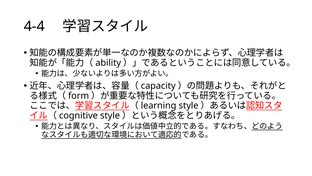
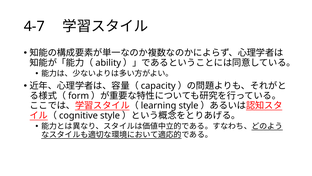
4-4: 4-4 -> 4-7
